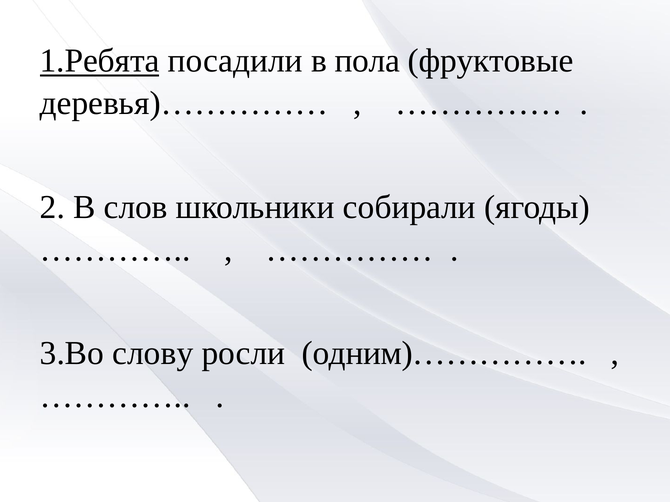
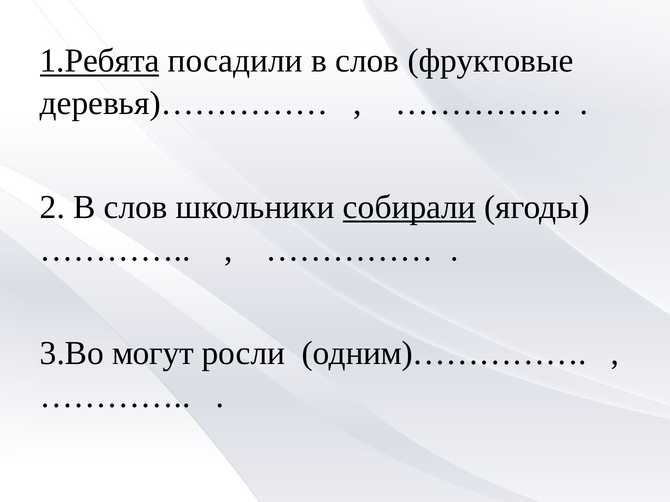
посадили в пола: пола -> слов
собирали underline: none -> present
слову: слову -> могут
